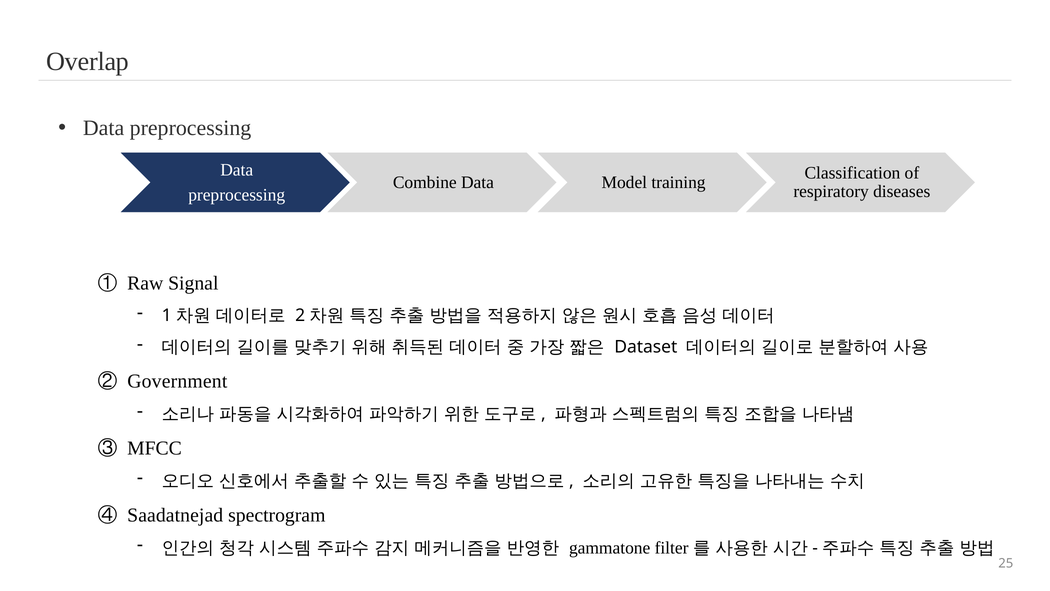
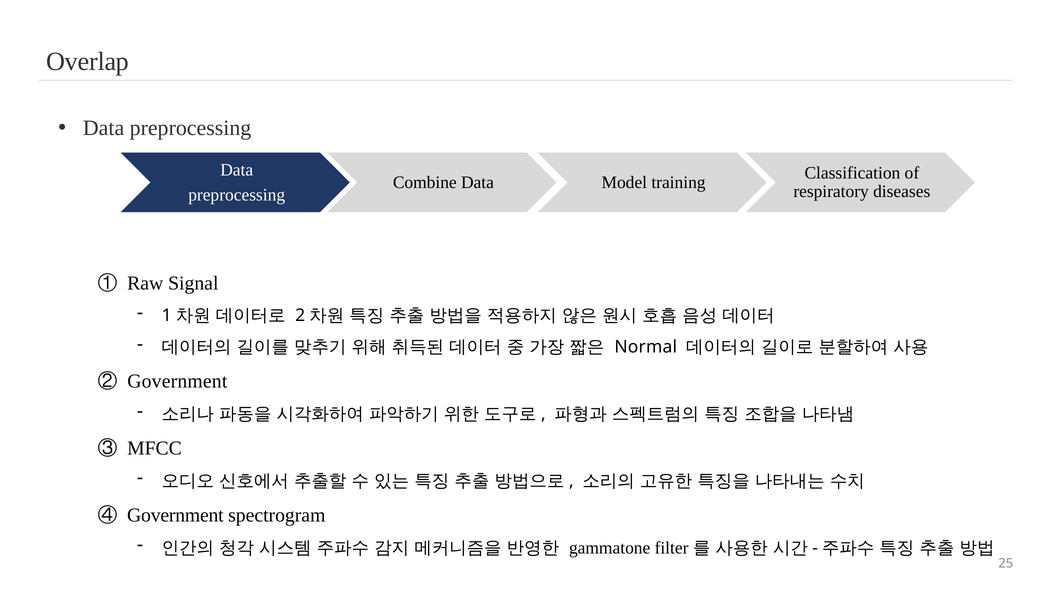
Dataset: Dataset -> Normal
Saadatnejad at (175, 515): Saadatnejad -> Government
